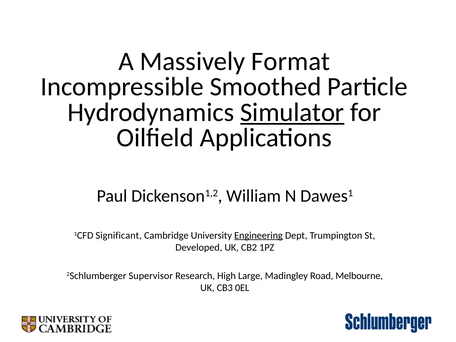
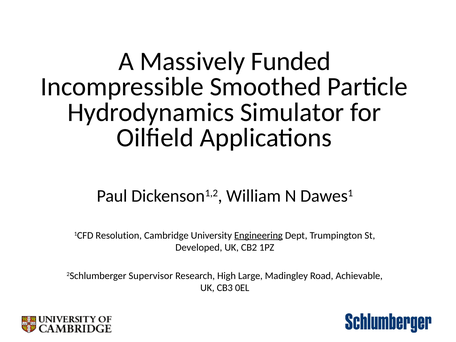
Format: Format -> Funded
Simulator underline: present -> none
Significant: Significant -> Resolution
Melbourne: Melbourne -> Achievable
